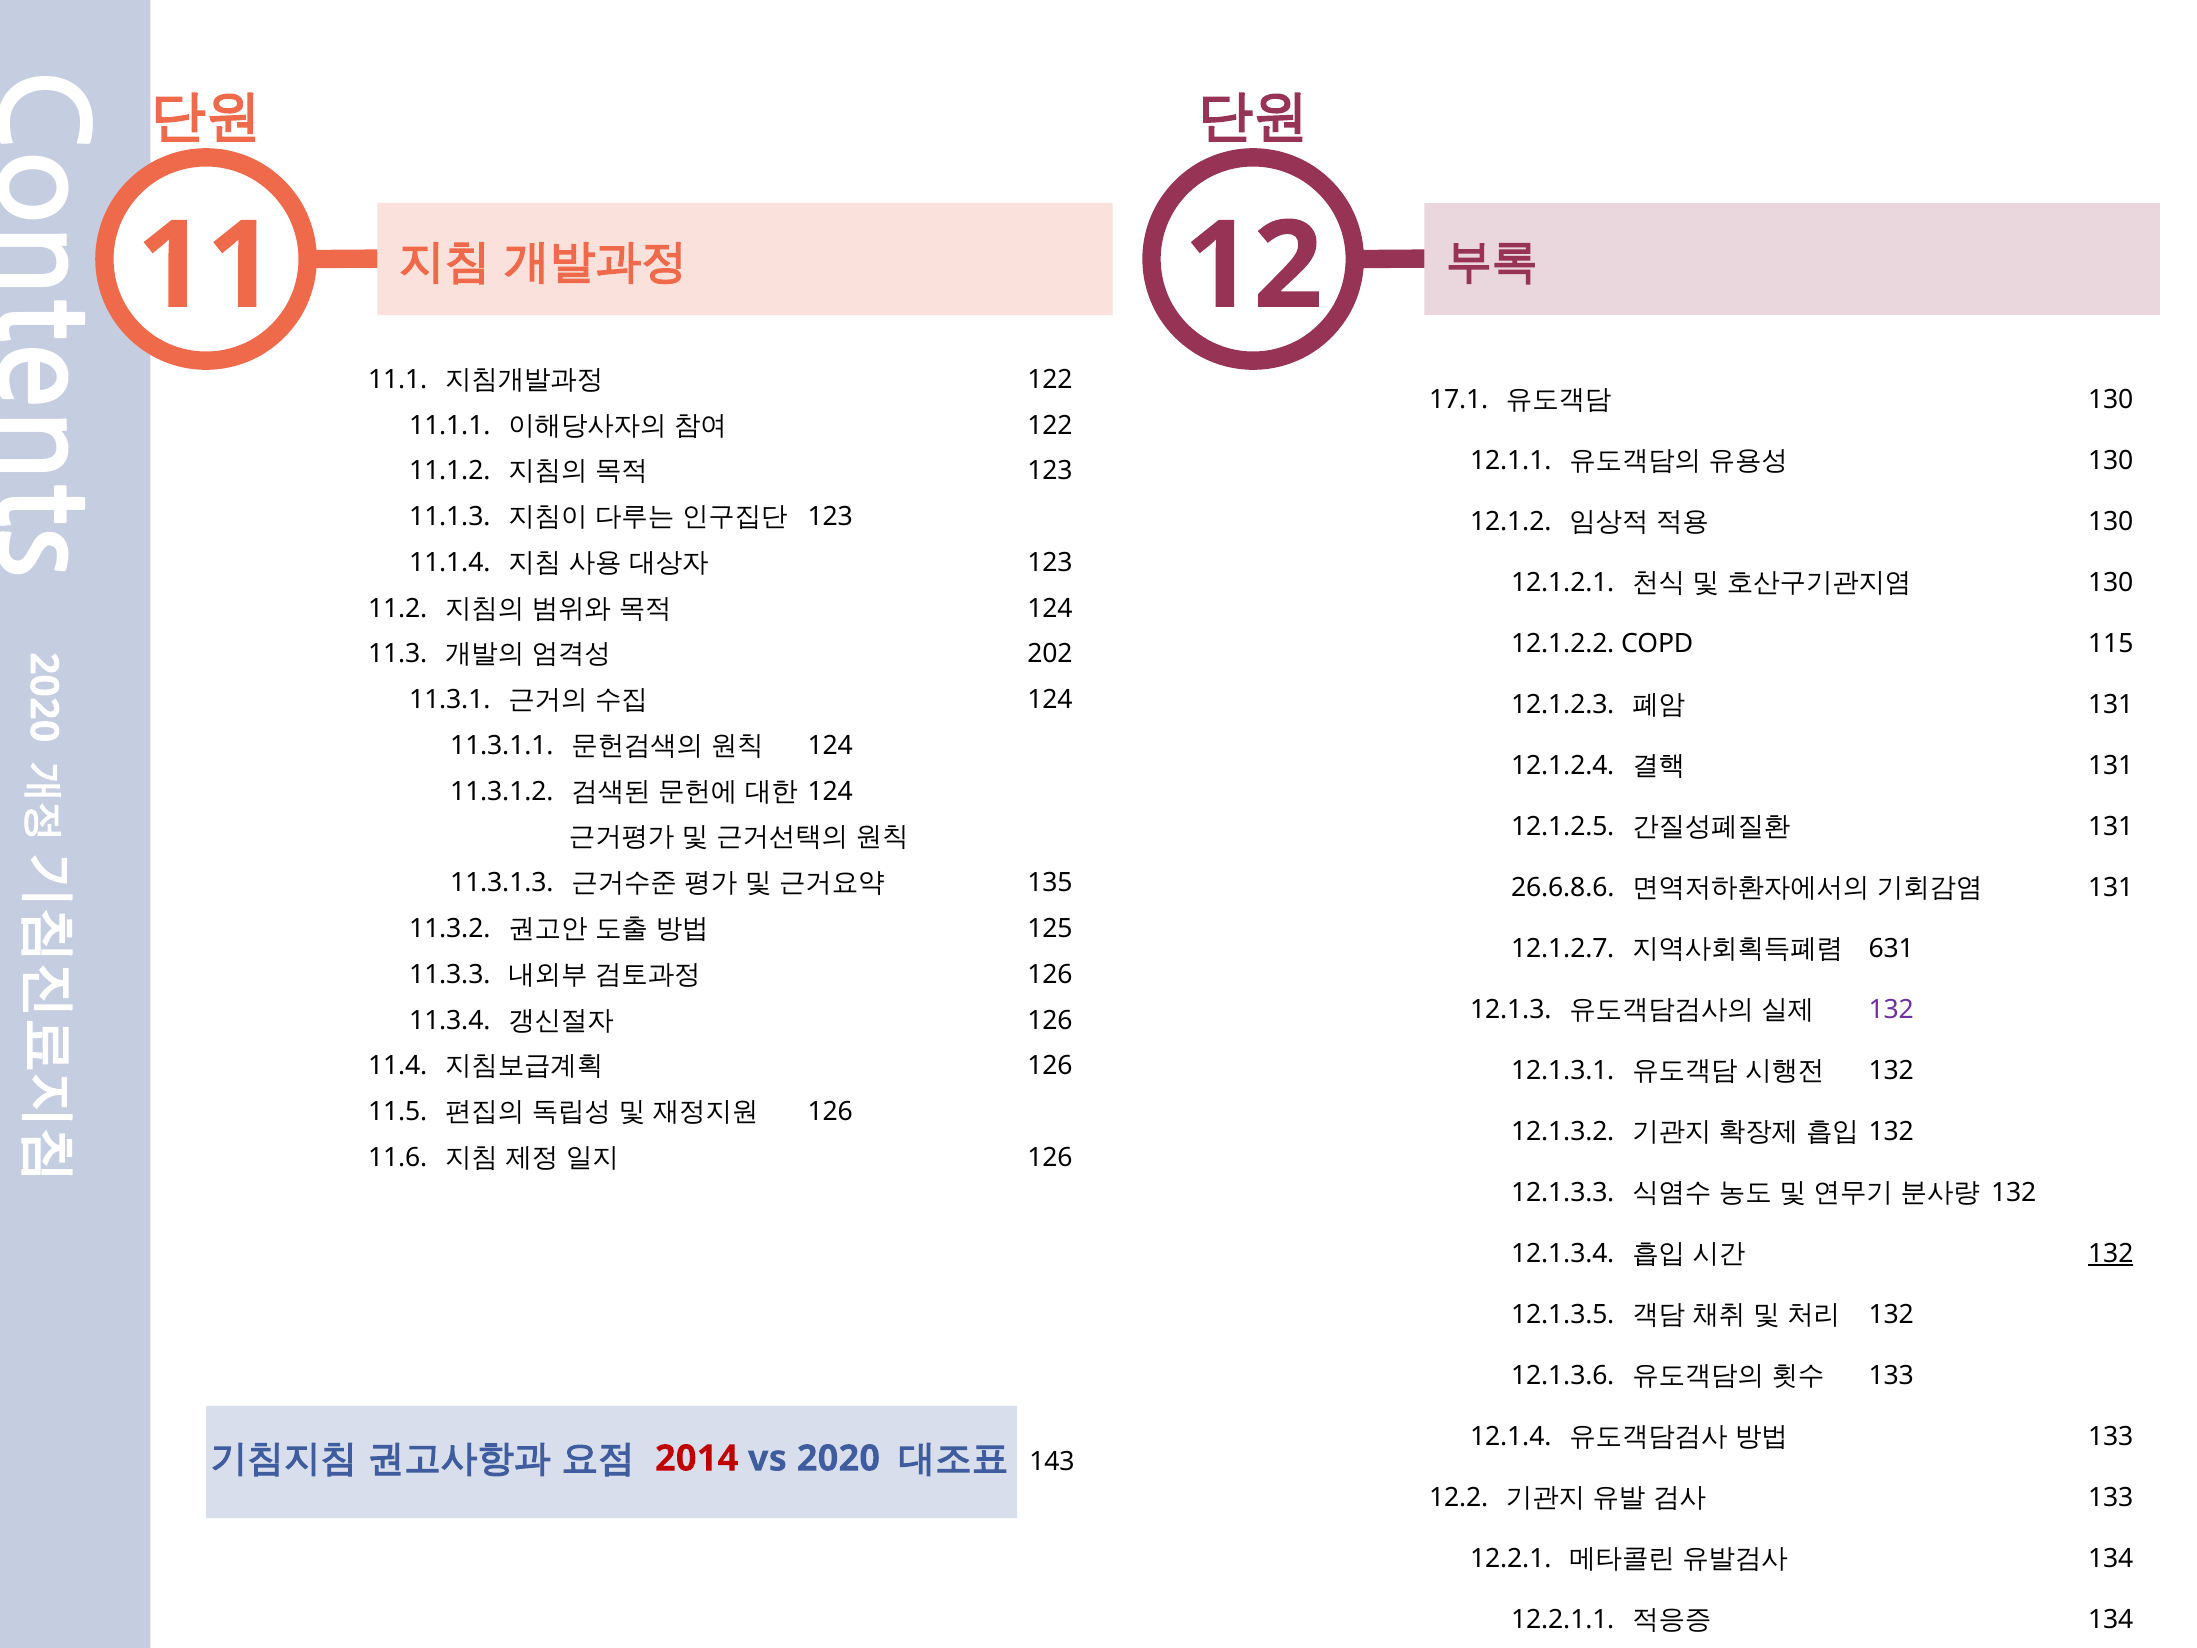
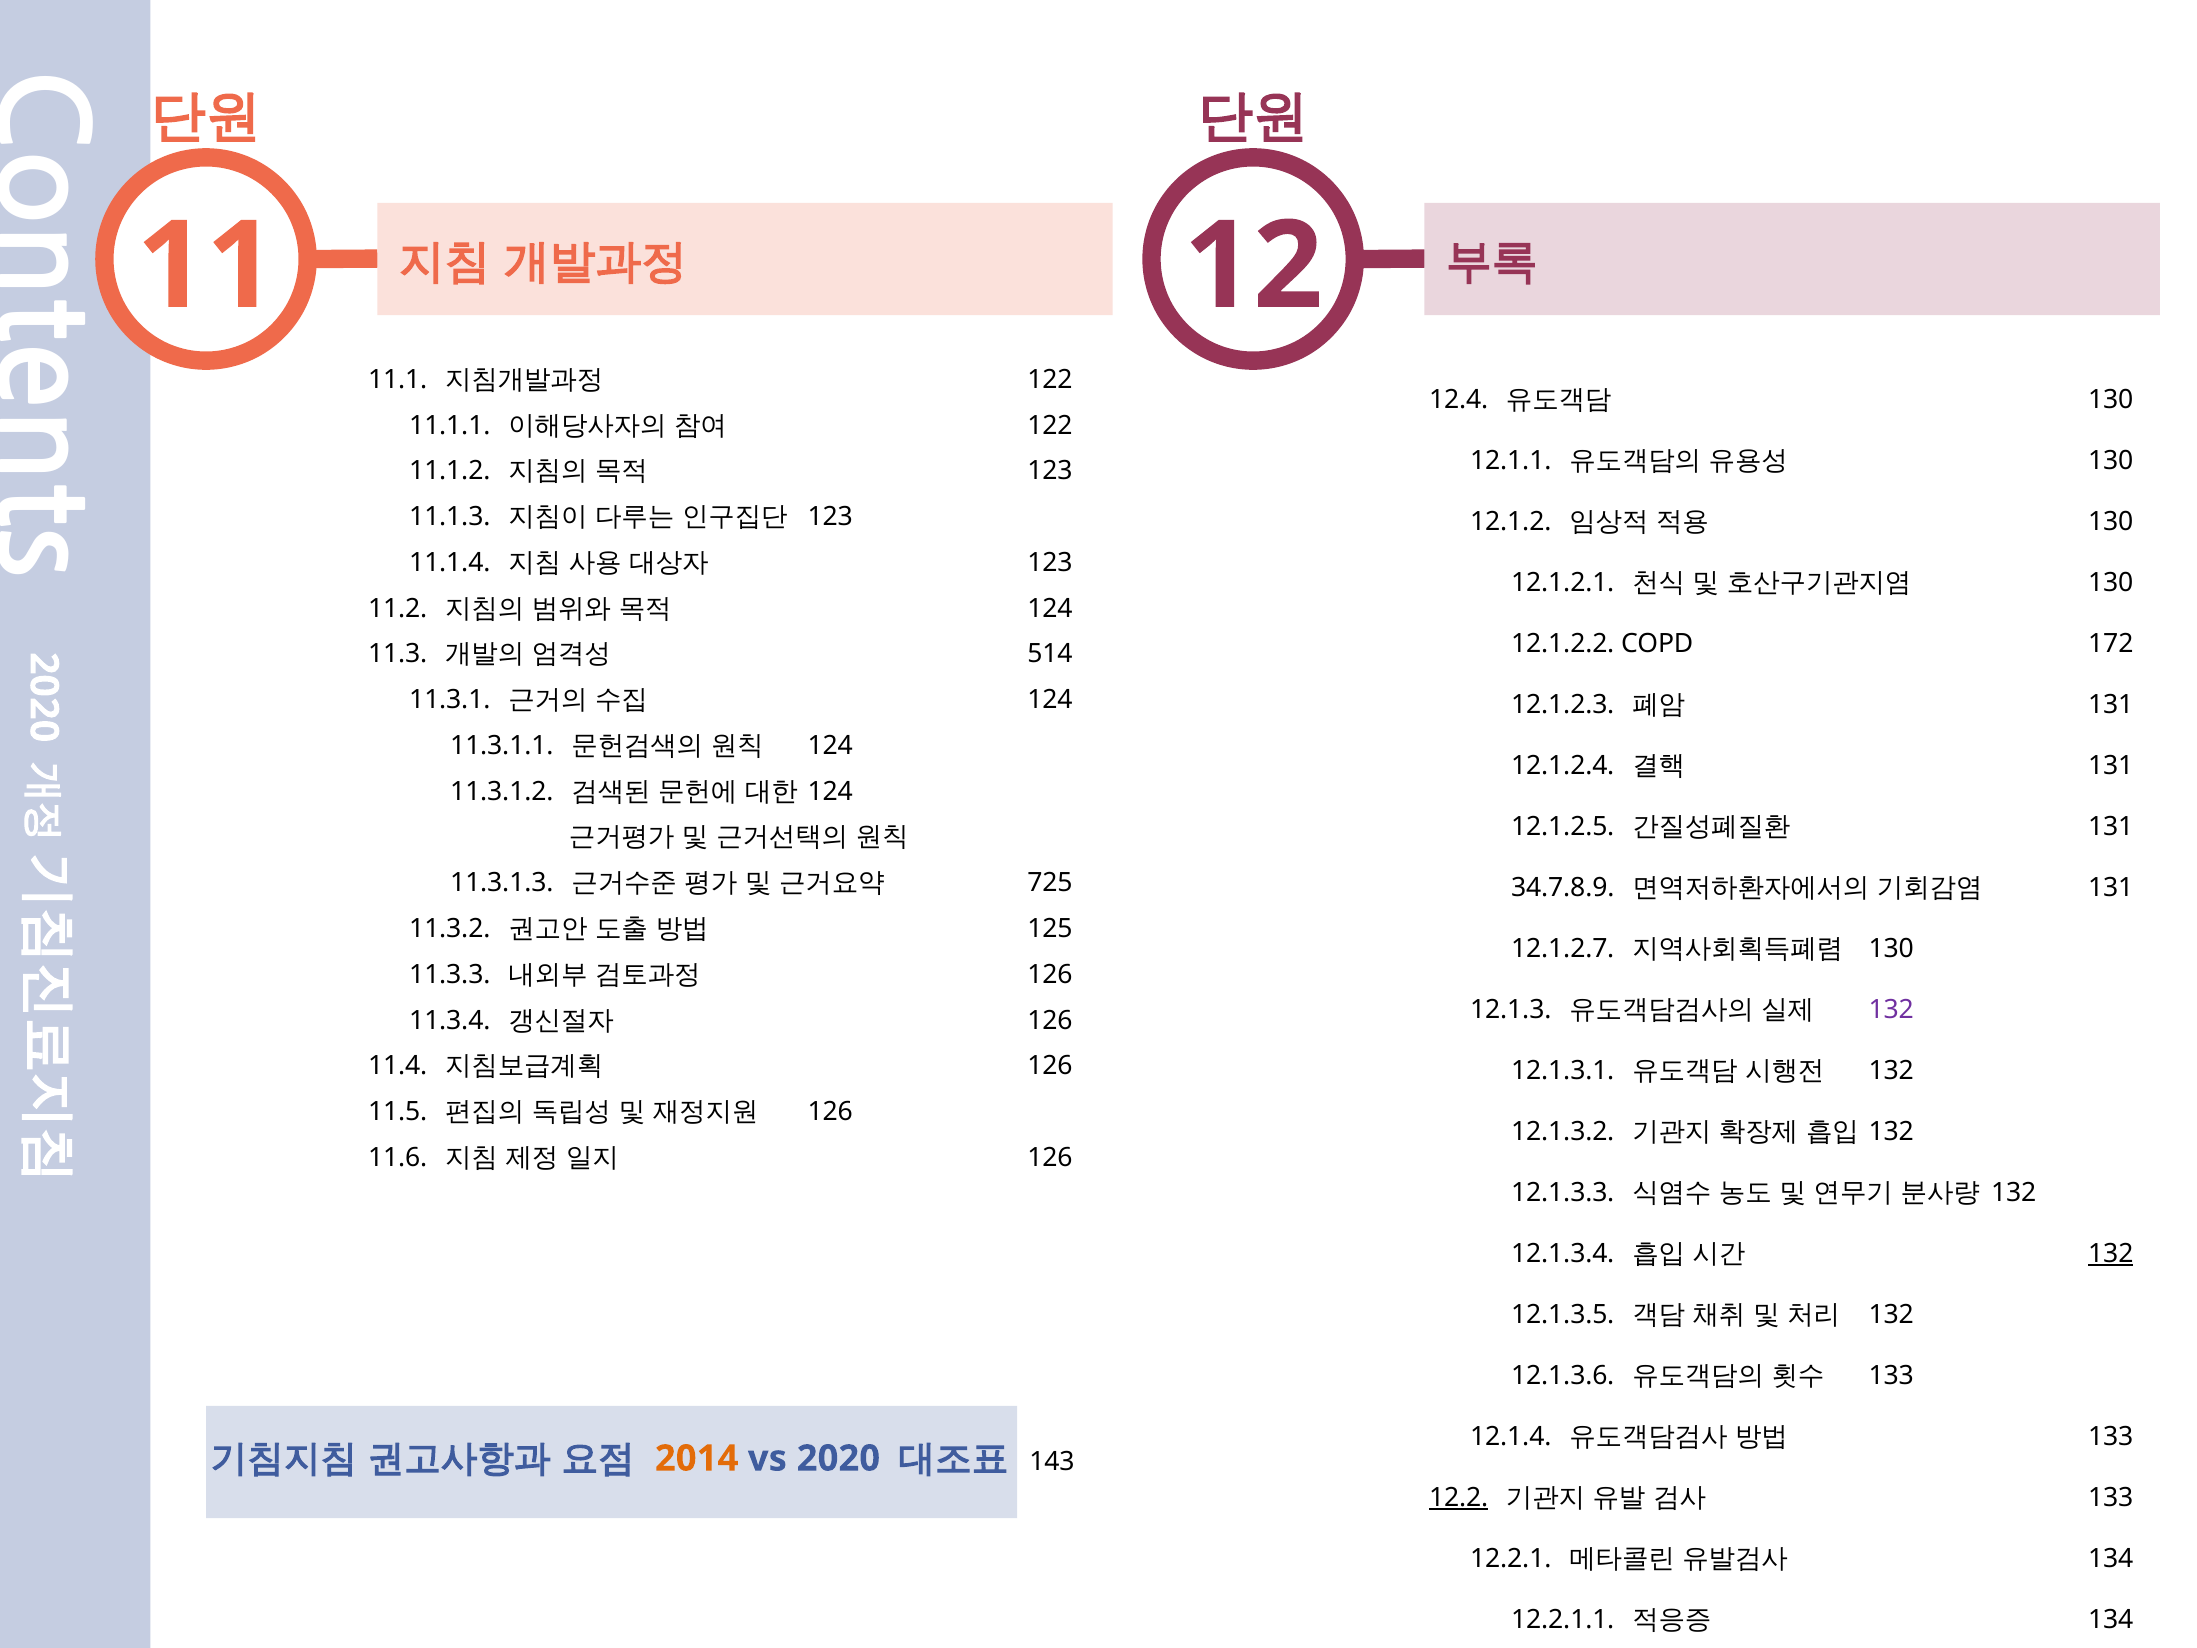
17.1: 17.1 -> 12.4
115: 115 -> 172
202: 202 -> 514
135 at (1050, 883): 135 -> 725
26.6.8.6: 26.6.8.6 -> 34.7.8.9
631 at (1891, 948): 631 -> 130
2014 colour: red -> orange
12.2 underline: none -> present
